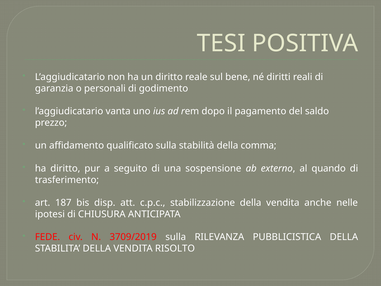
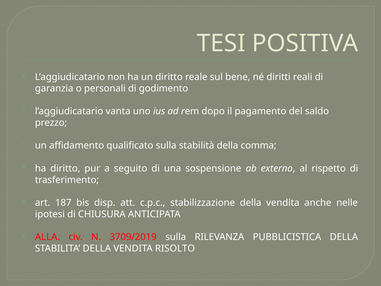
quando: quando -> rispetto
FEDE: FEDE -> ALLA
